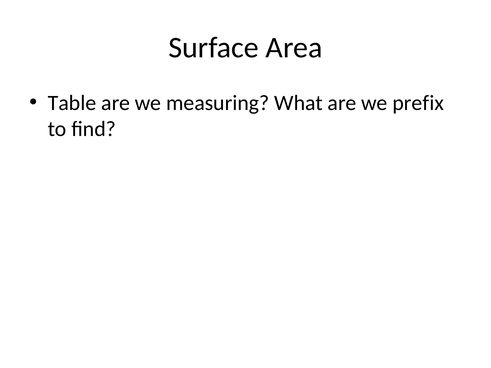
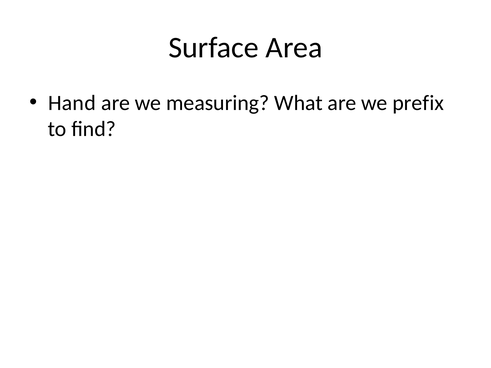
Table: Table -> Hand
